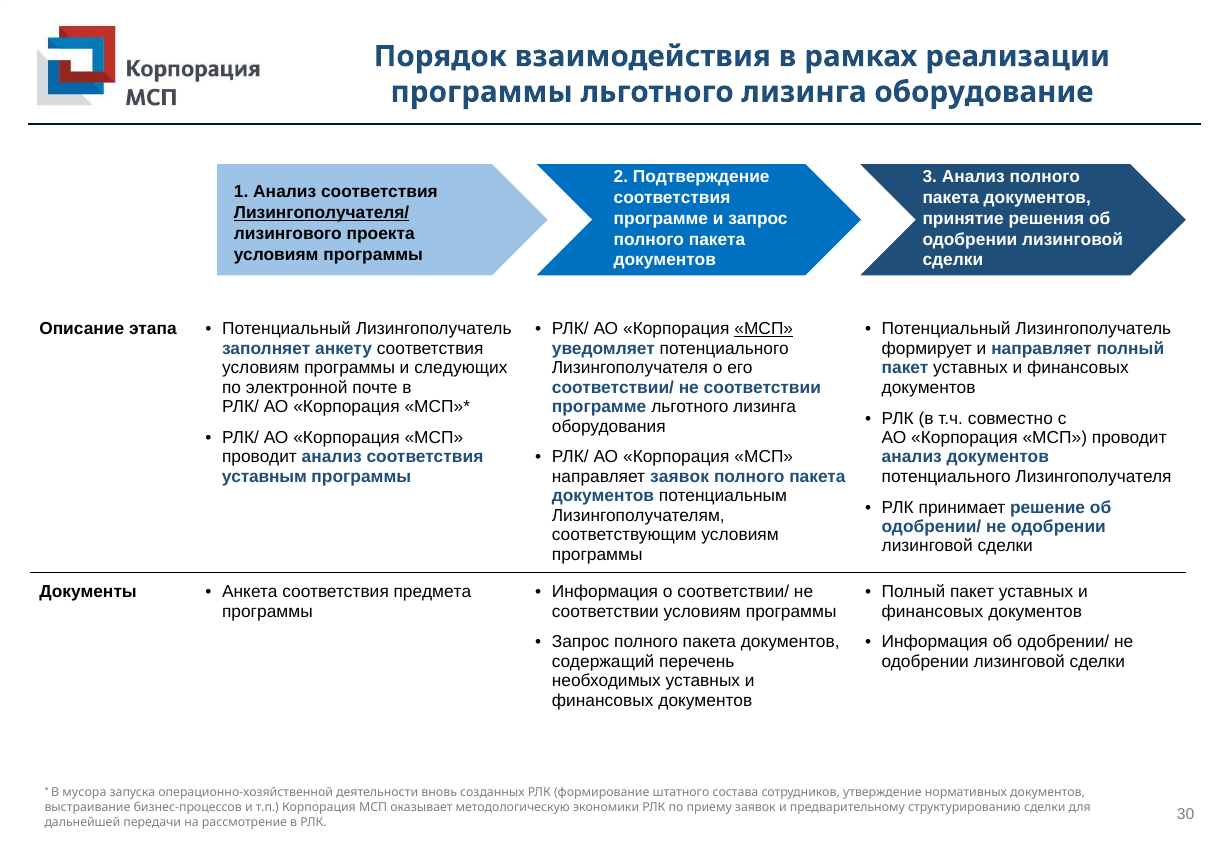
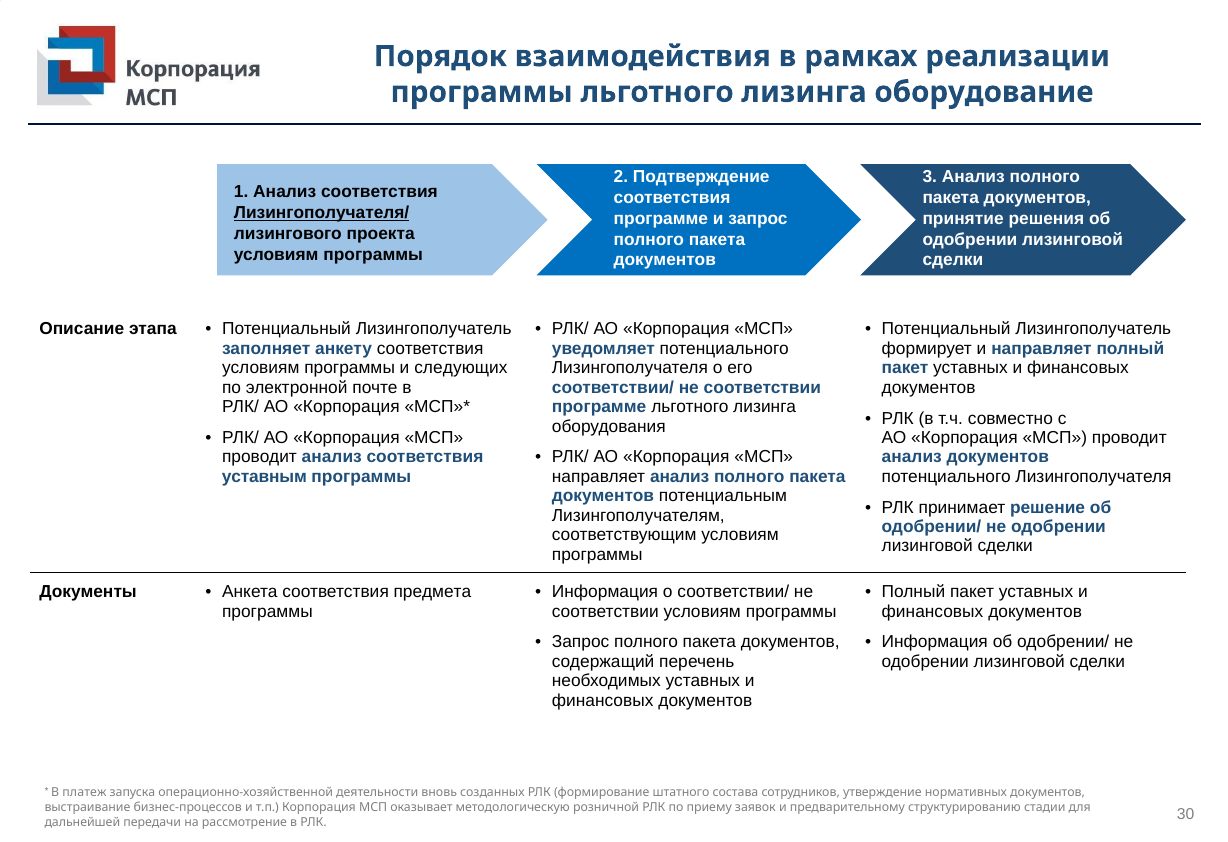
МСП at (764, 329) underline: present -> none
направляет заявок: заявок -> анализ
мусора: мусора -> платеж
экономики: экономики -> розничной
структурированию сделки: сделки -> стадии
